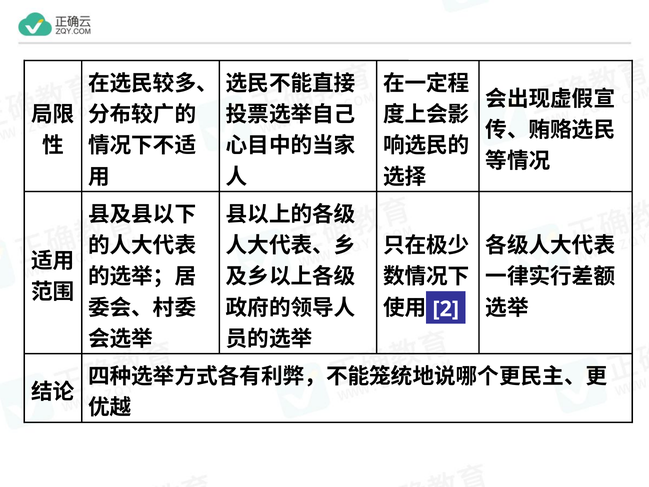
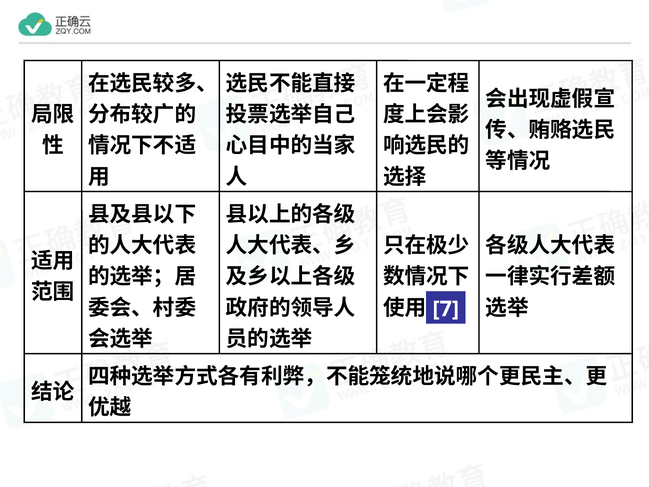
2: 2 -> 7
